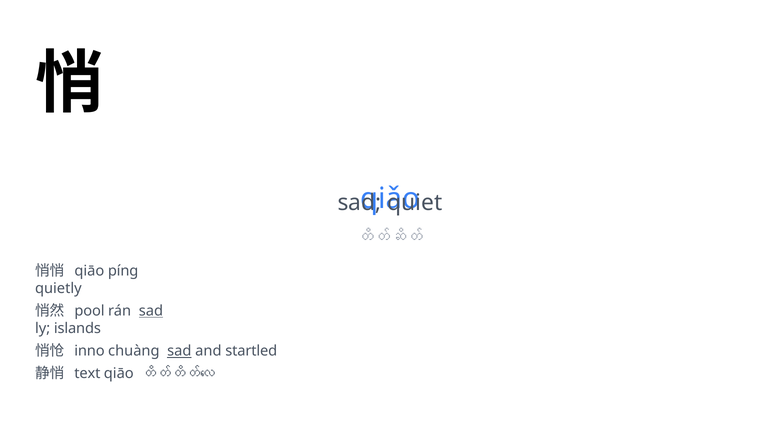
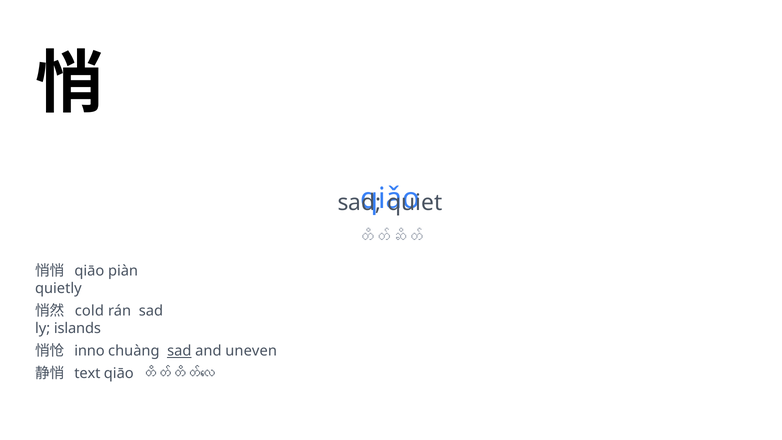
píng: píng -> piàn
pool: pool -> cold
sad at (151, 311) underline: present -> none
startled: startled -> uneven
